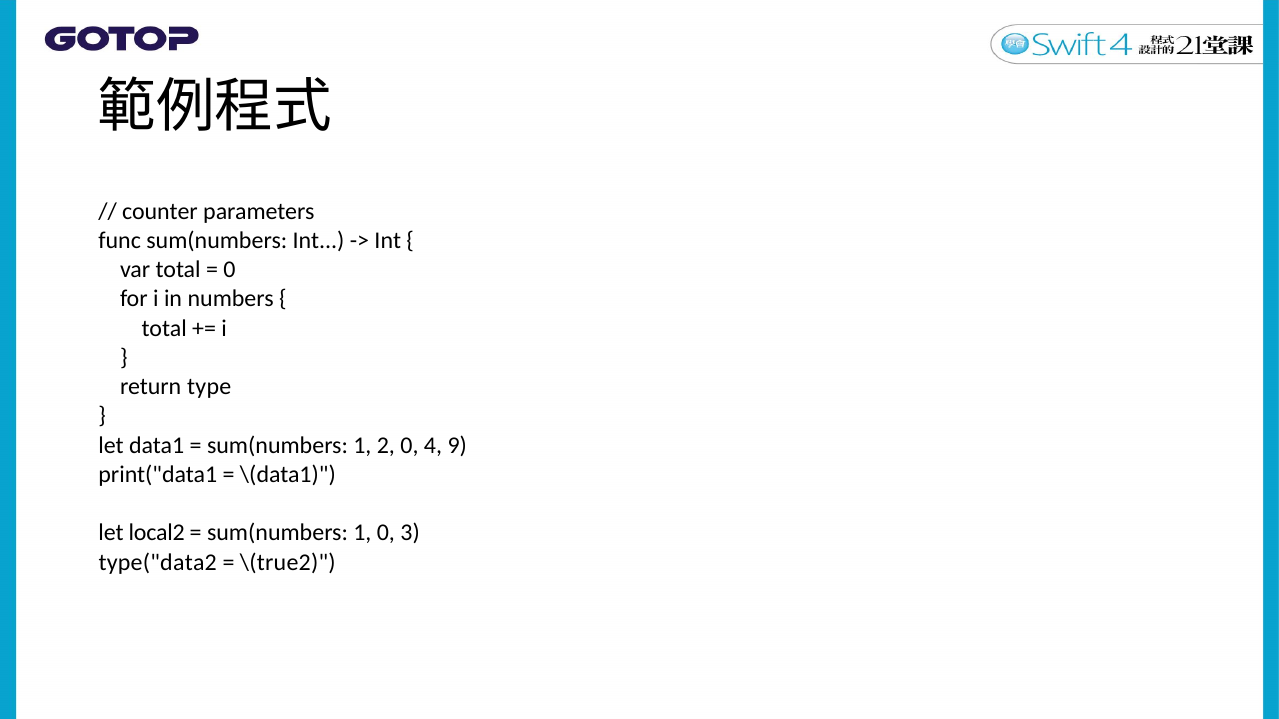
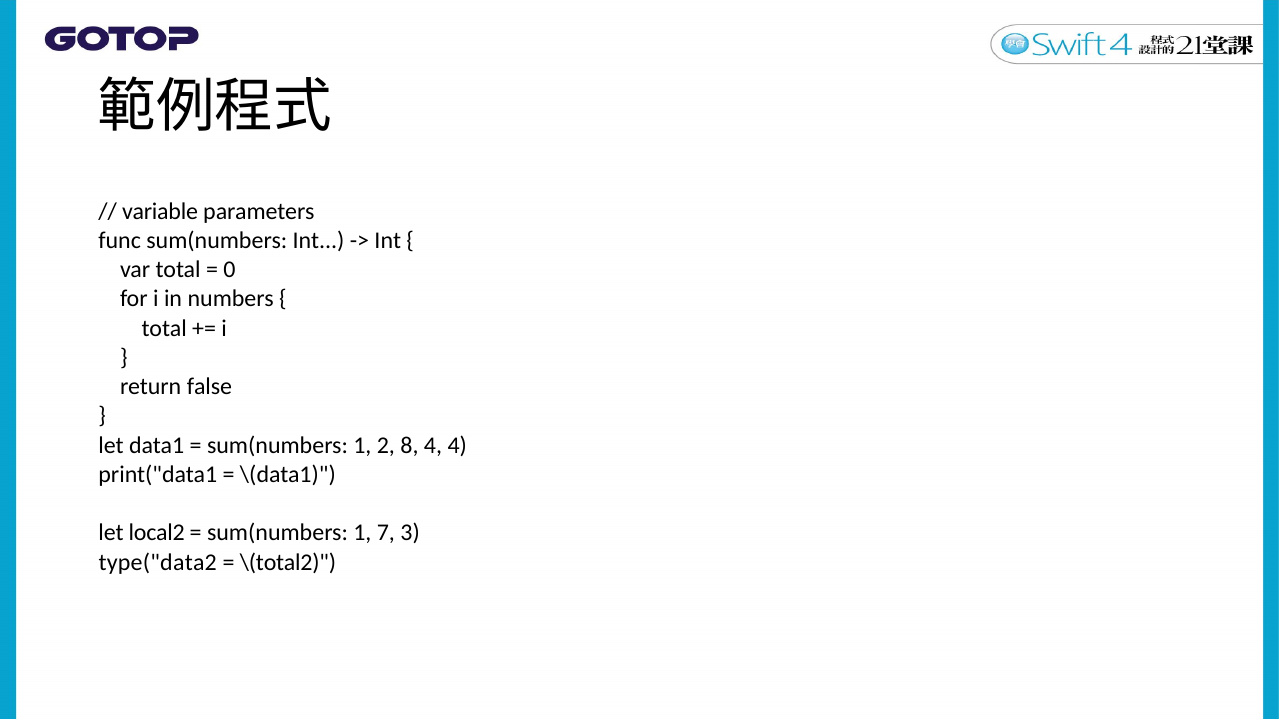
counter: counter -> variable
type: type -> false
2 0: 0 -> 8
4 9: 9 -> 4
1 0: 0 -> 7
\(true2: \(true2 -> \(total2
